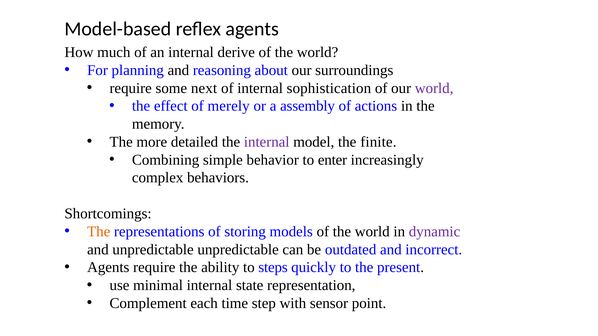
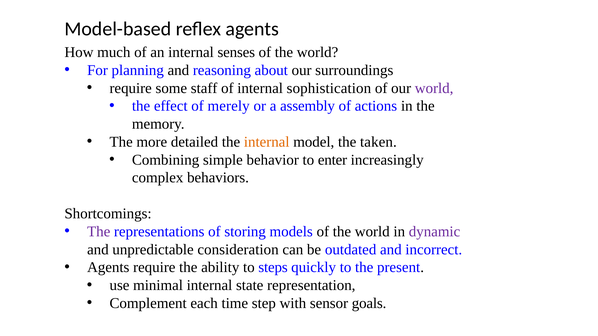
derive: derive -> senses
next: next -> staff
internal at (267, 142) colour: purple -> orange
finite: finite -> taken
The at (99, 232) colour: orange -> purple
unpredictable unpredictable: unpredictable -> consideration
point: point -> goals
